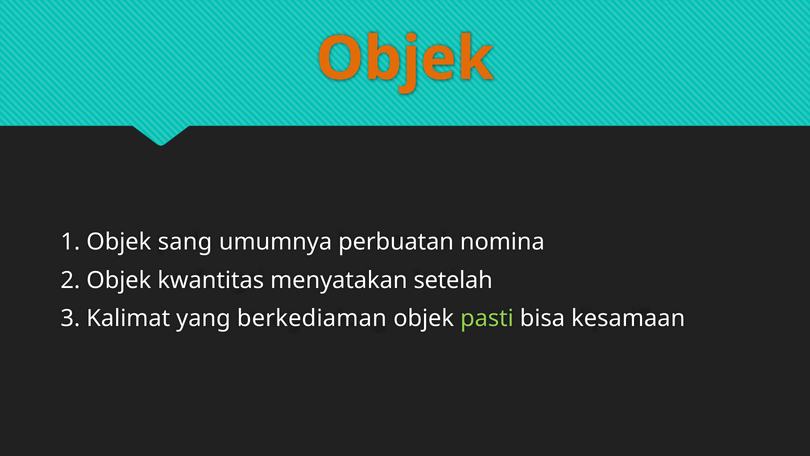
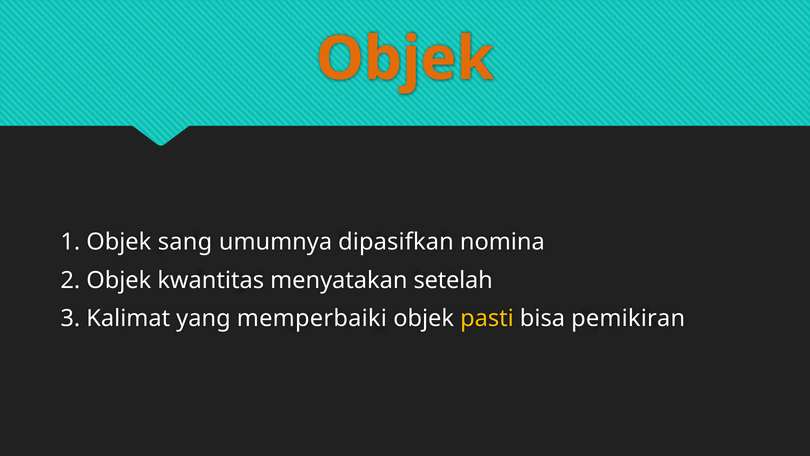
perbuatan: perbuatan -> dipasifkan
berkediaman: berkediaman -> memperbaiki
pasti colour: light green -> yellow
kesamaan: kesamaan -> pemikiran
